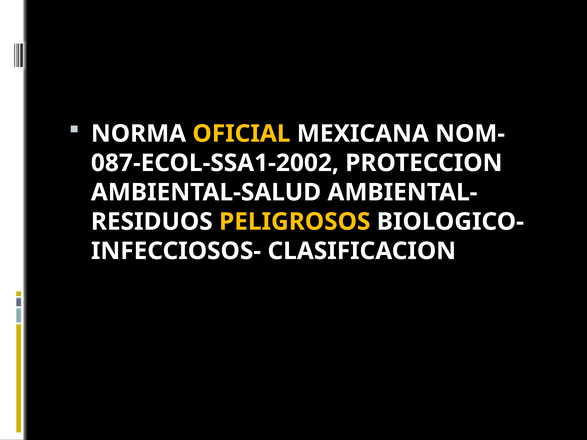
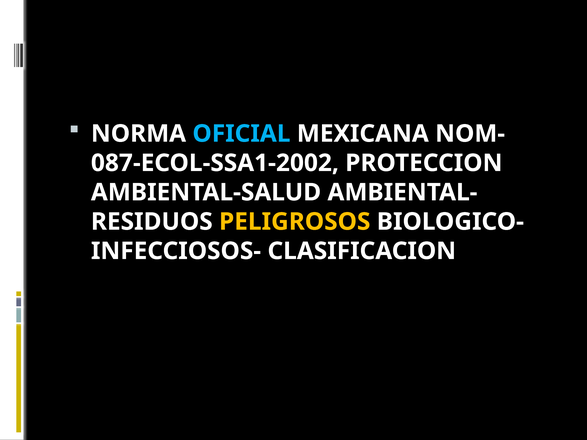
OFICIAL colour: yellow -> light blue
